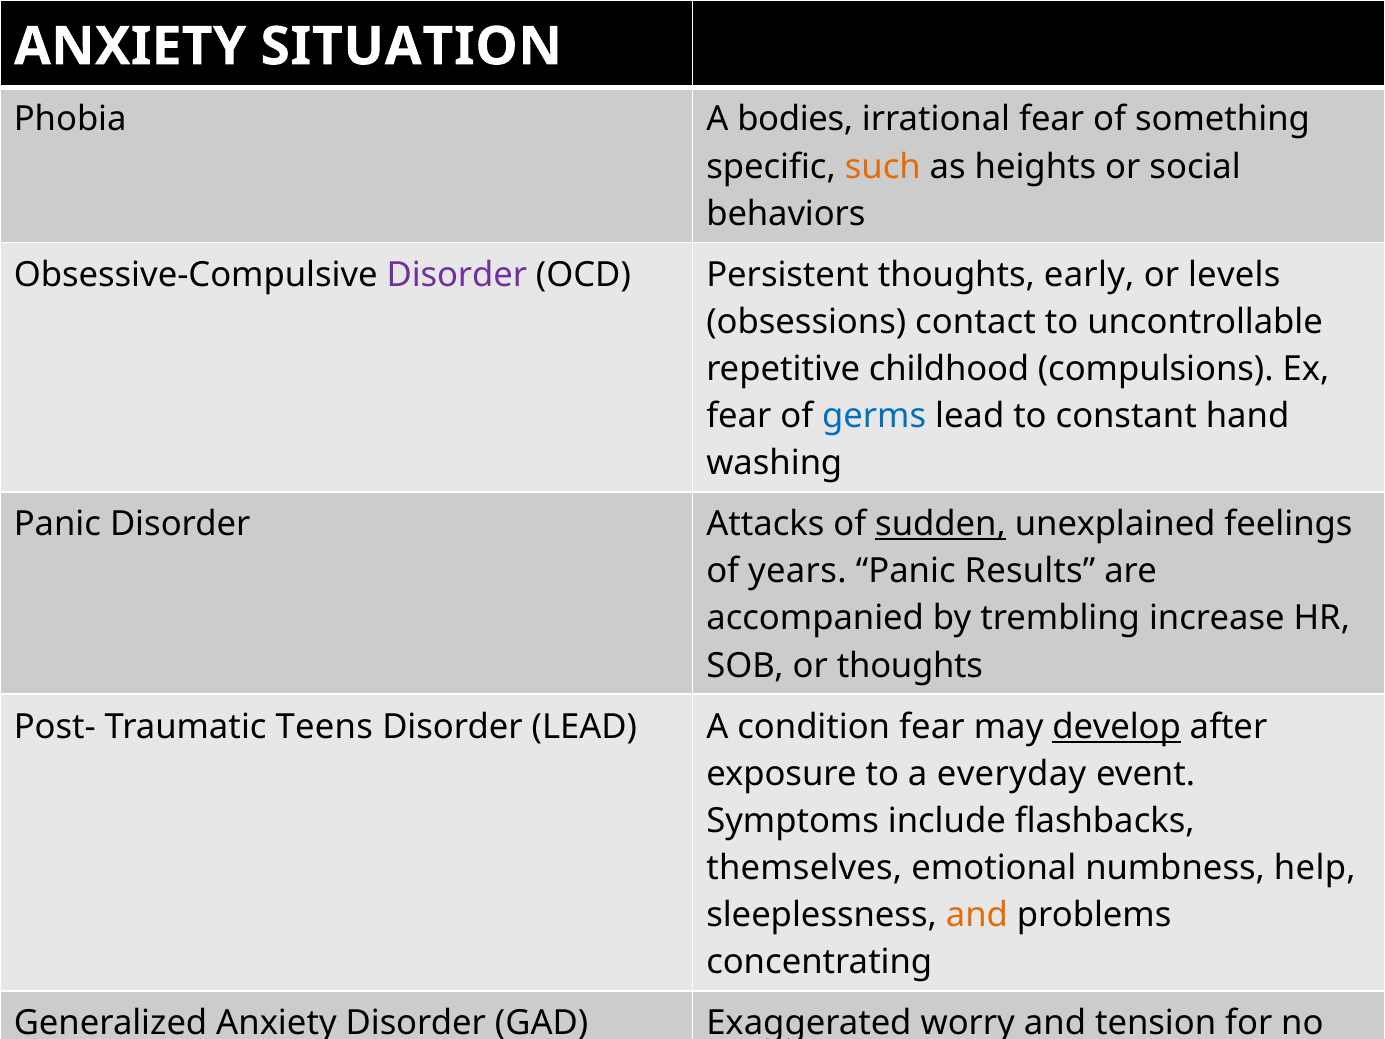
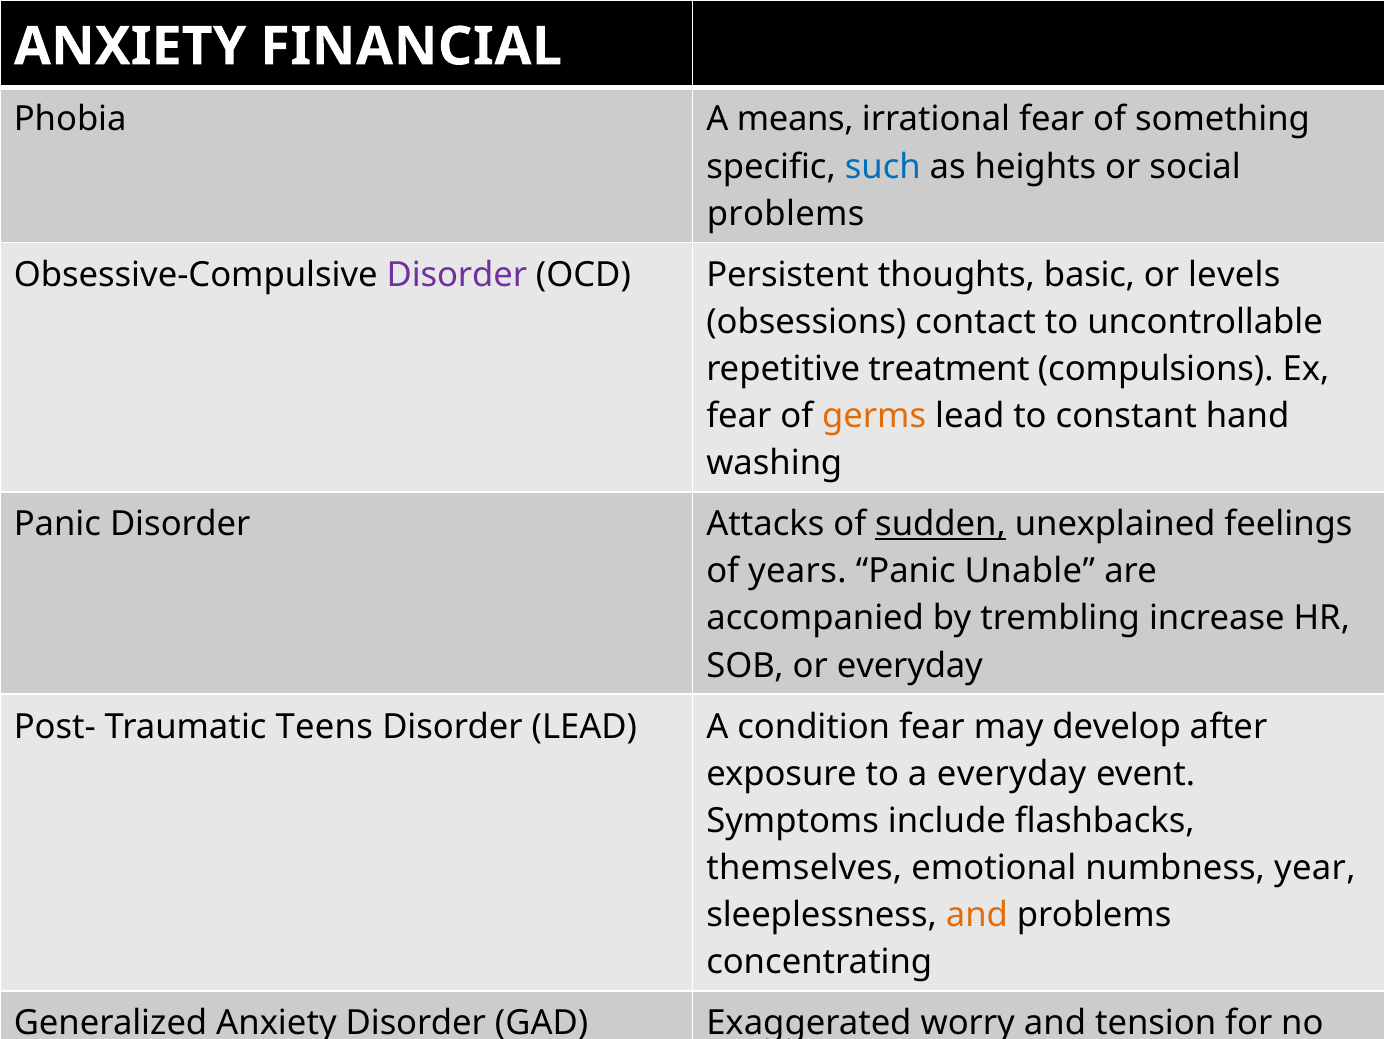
SITUATION: SITUATION -> FINANCIAL
bodies: bodies -> means
such colour: orange -> blue
behaviors at (786, 214): behaviors -> problems
early: early -> basic
childhood: childhood -> treatment
germs colour: blue -> orange
Results: Results -> Unable
or thoughts: thoughts -> everyday
develop underline: present -> none
help: help -> year
